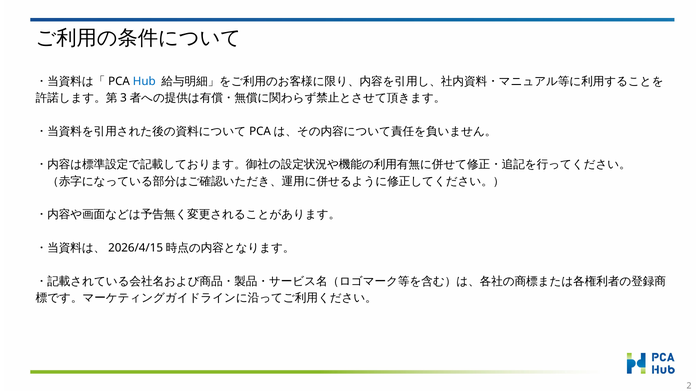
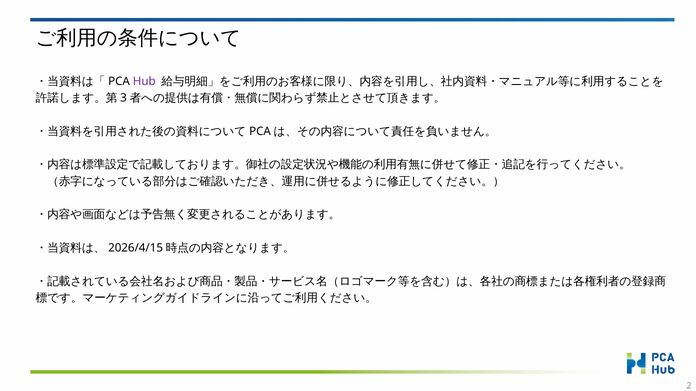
Hub colour: blue -> purple
